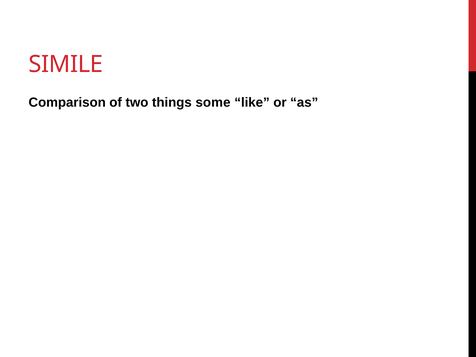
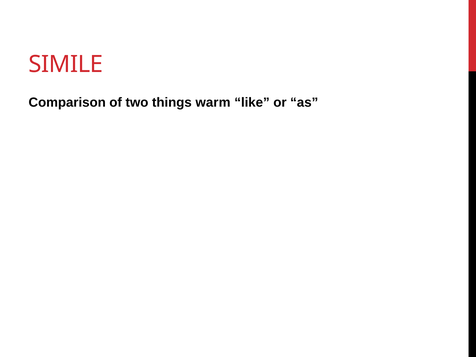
some: some -> warm
